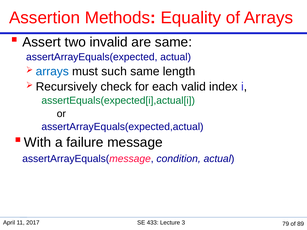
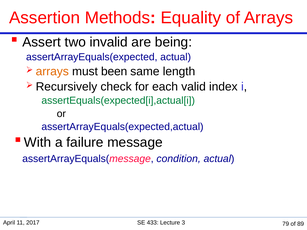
are same: same -> being
arrays at (52, 71) colour: blue -> orange
such: such -> been
